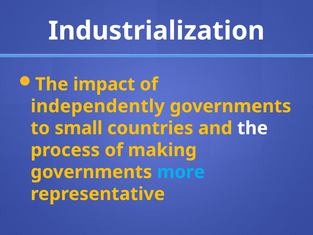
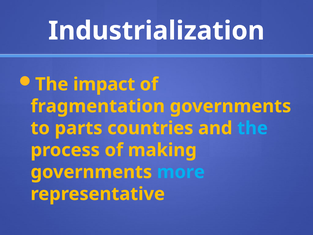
independently: independently -> fragmentation
small: small -> parts
the at (253, 128) colour: white -> light blue
